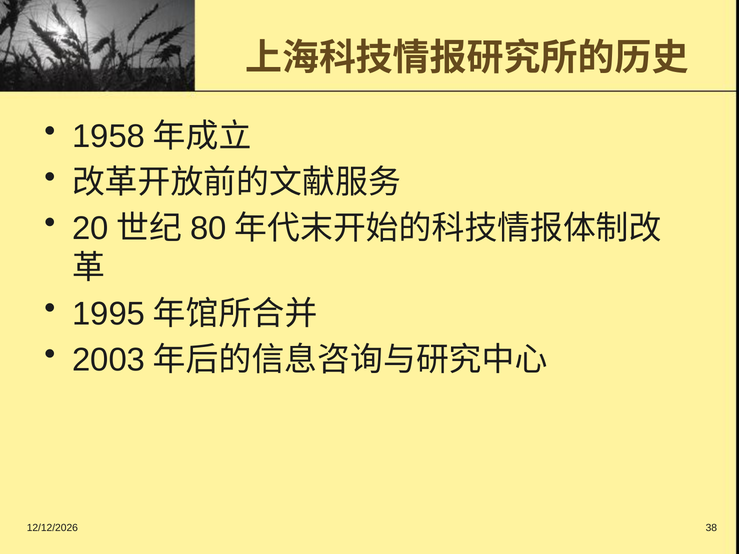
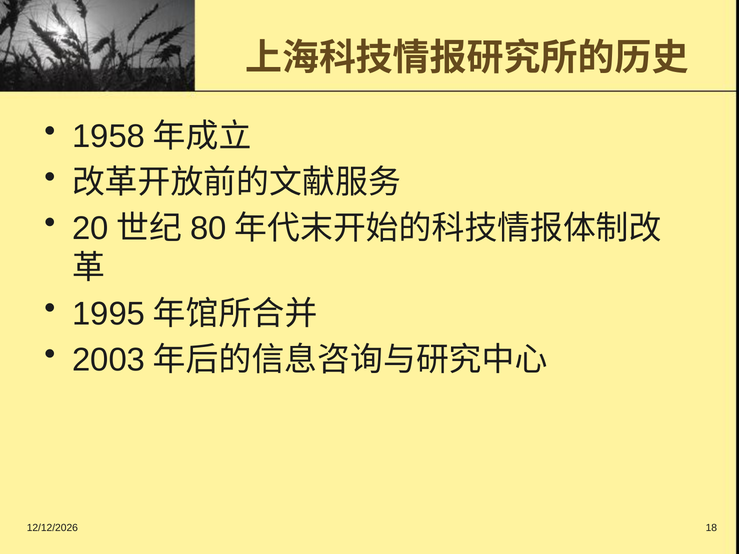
38: 38 -> 18
